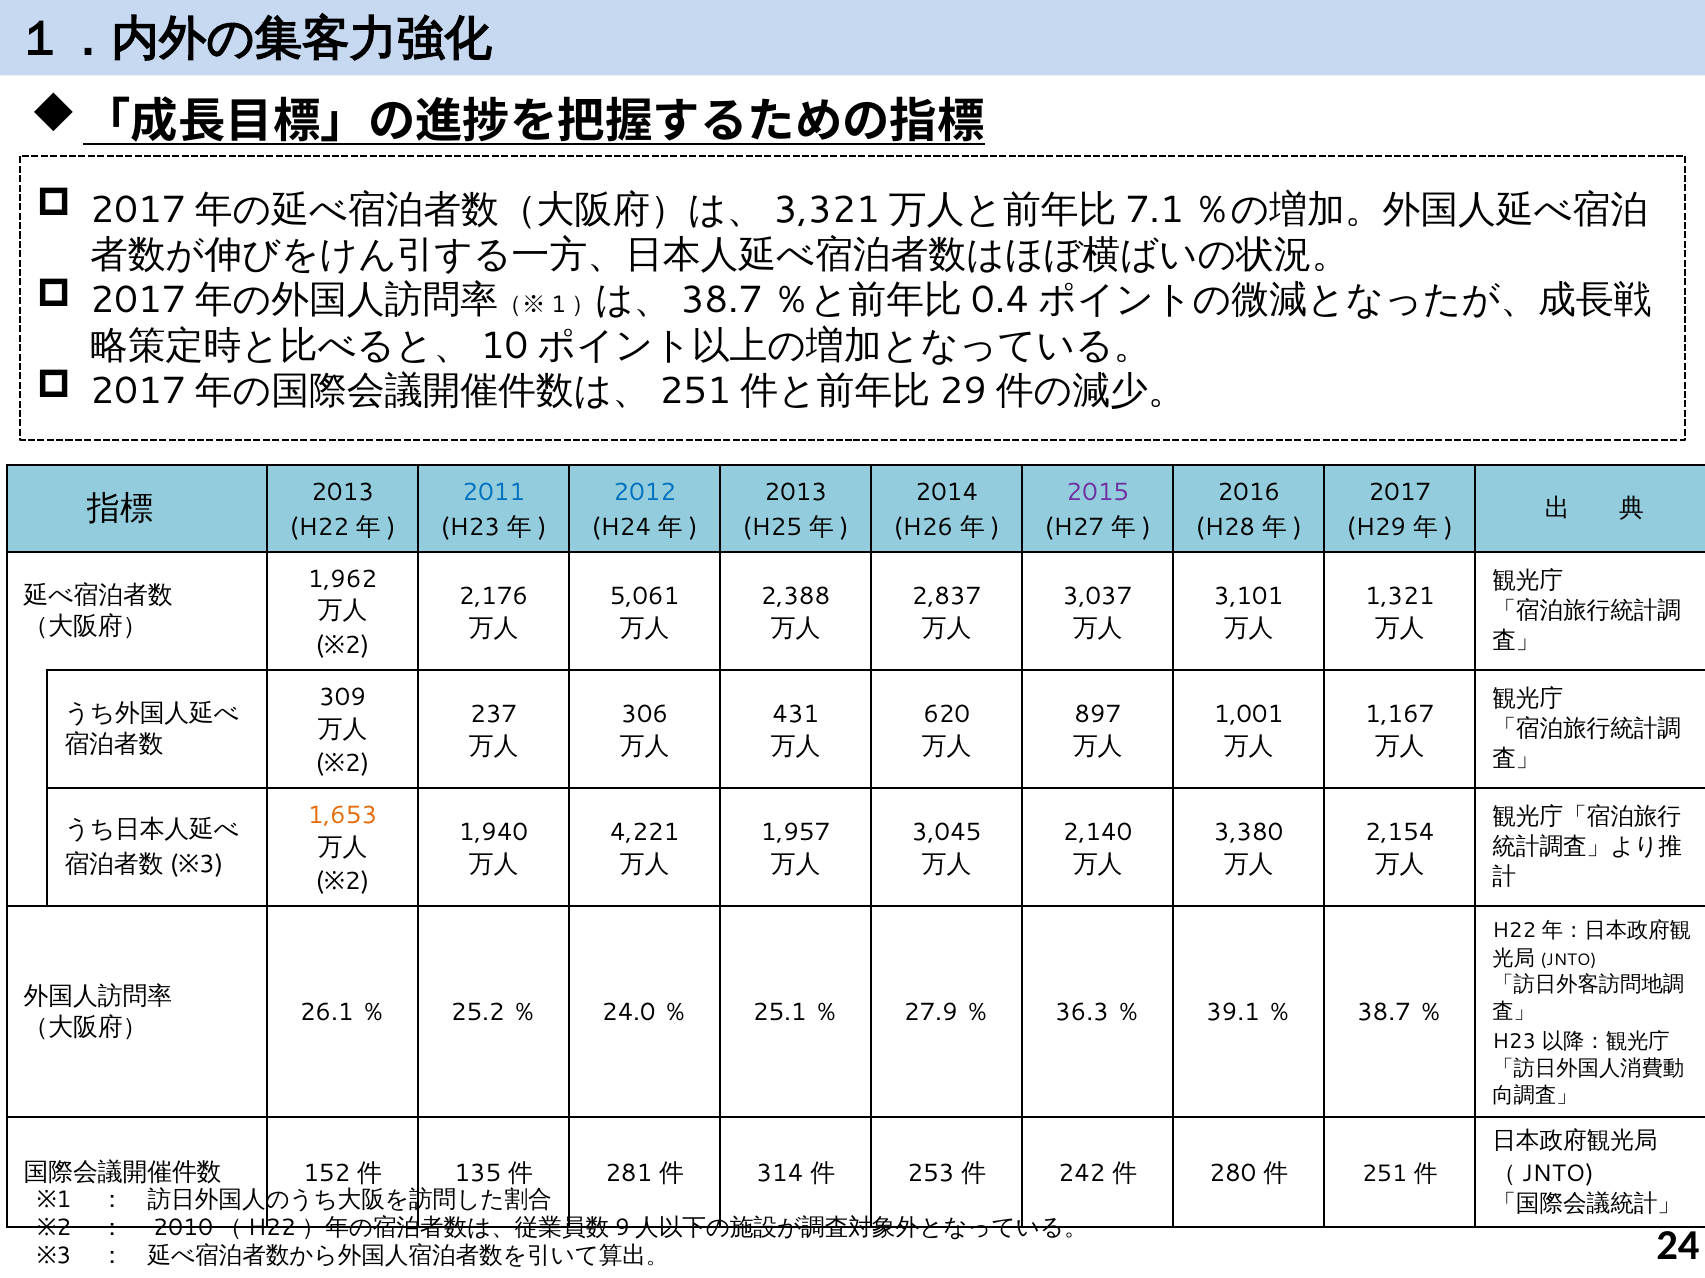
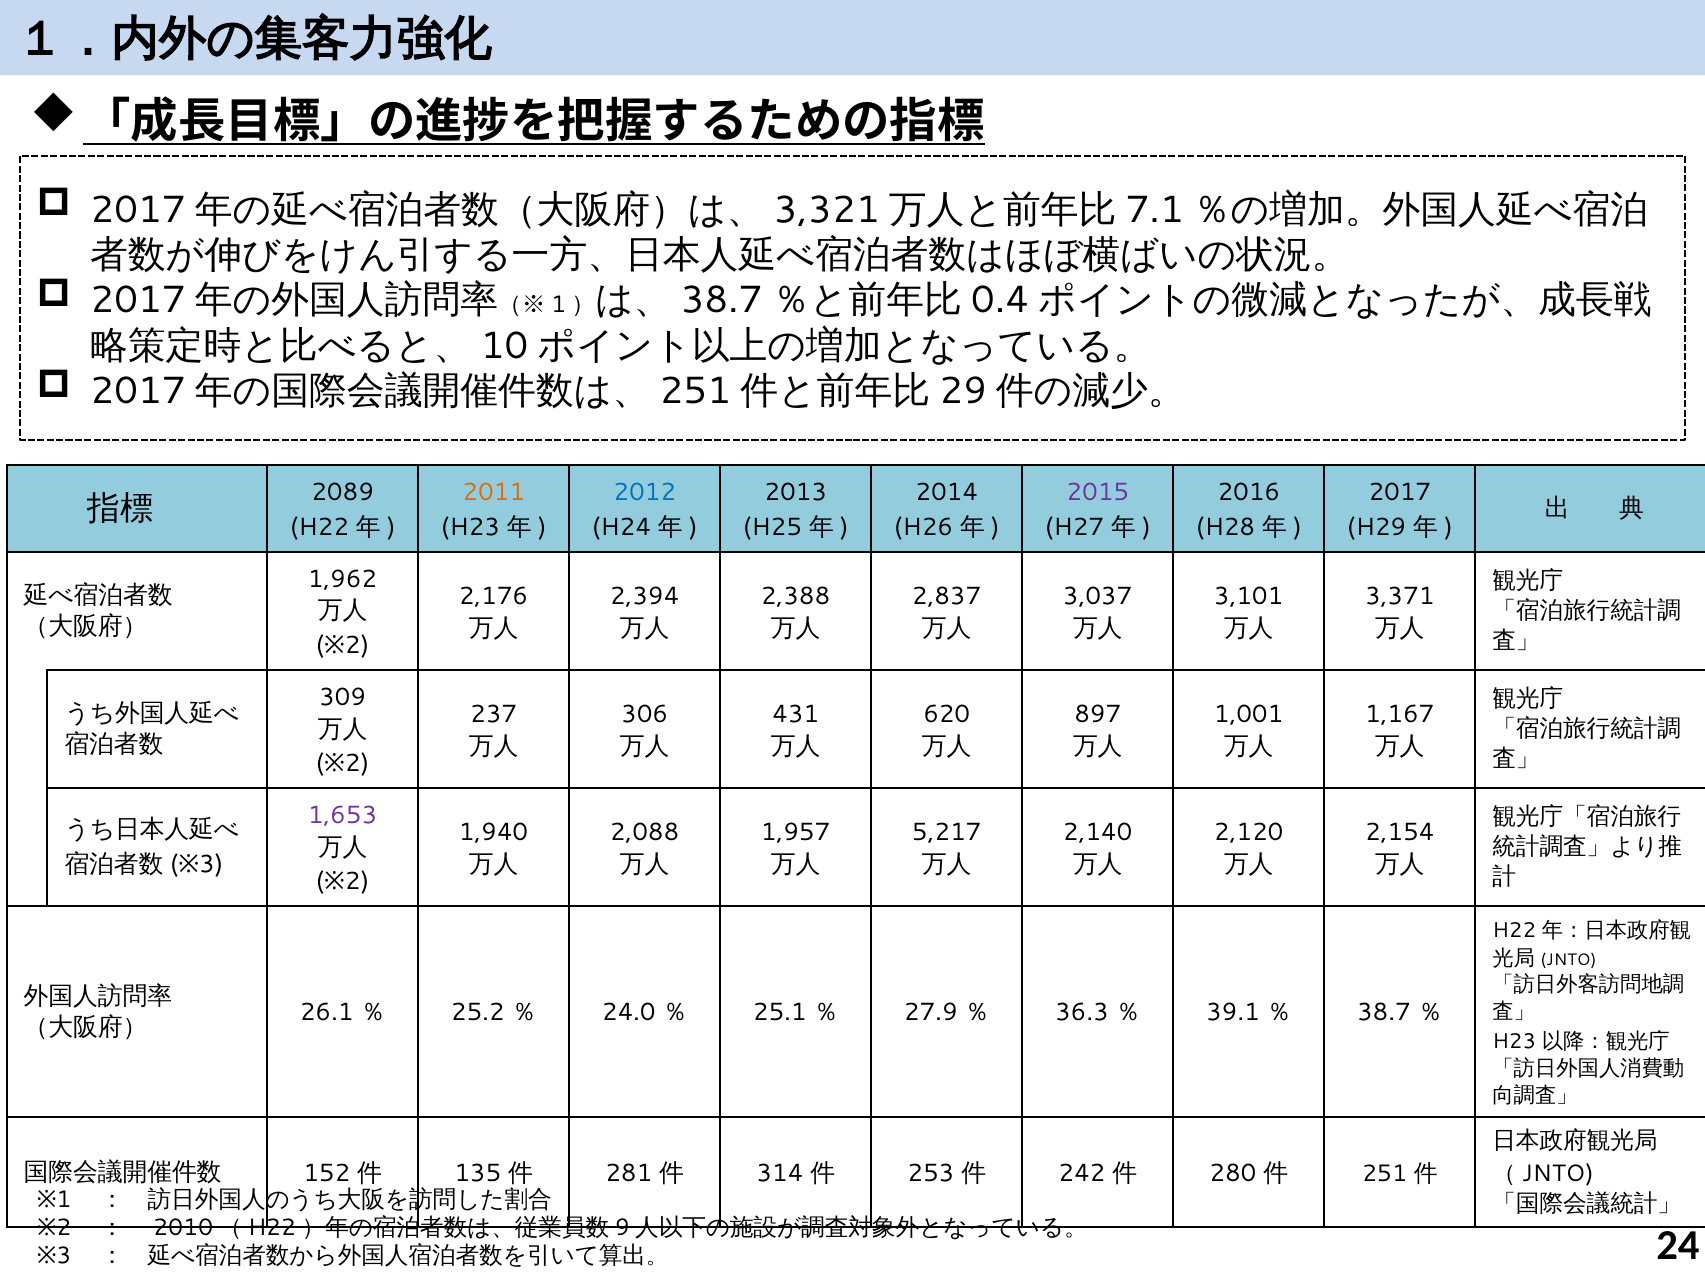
2013 at (343, 492): 2013 -> 2089
2011 colour: blue -> orange
5,061: 5,061 -> 2,394
1,321: 1,321 -> 3,371
1,653 colour: orange -> purple
4,221: 4,221 -> 2,088
3,045: 3,045 -> 5,217
3,380: 3,380 -> 2,120
